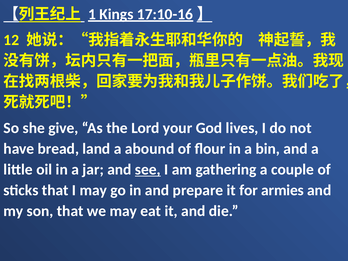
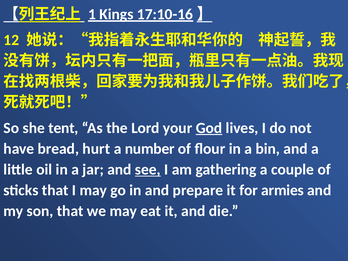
give: give -> tent
God underline: none -> present
land: land -> hurt
abound: abound -> number
